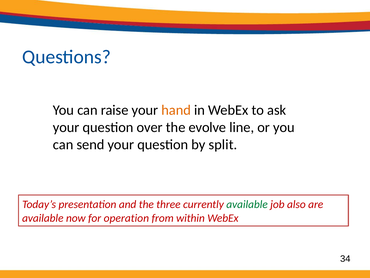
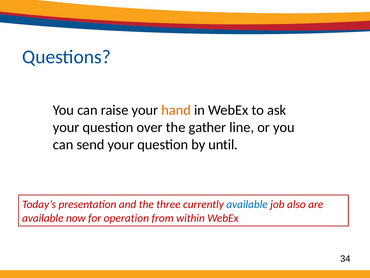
evolve: evolve -> gather
split: split -> until
available at (247, 204) colour: green -> blue
